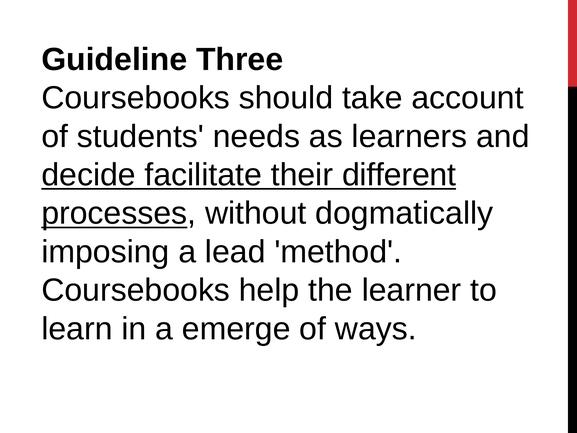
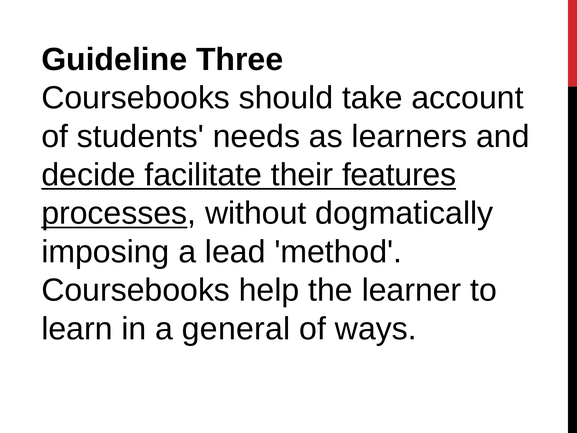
different: different -> features
emerge: emerge -> general
